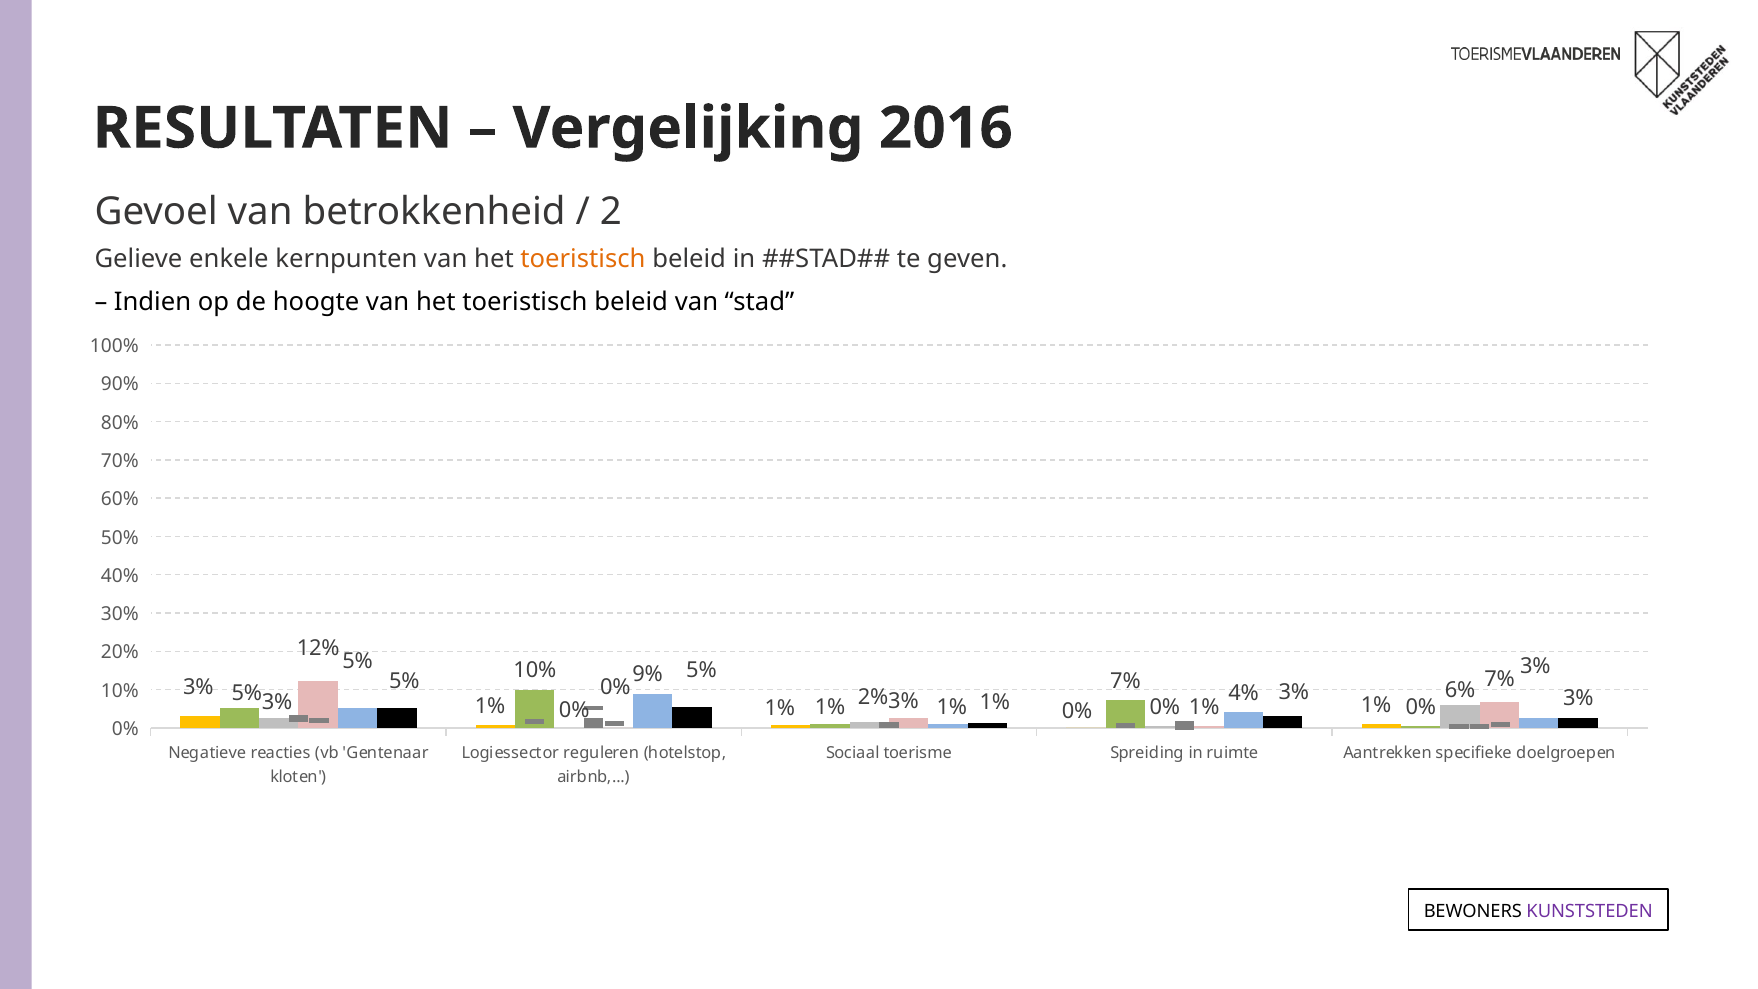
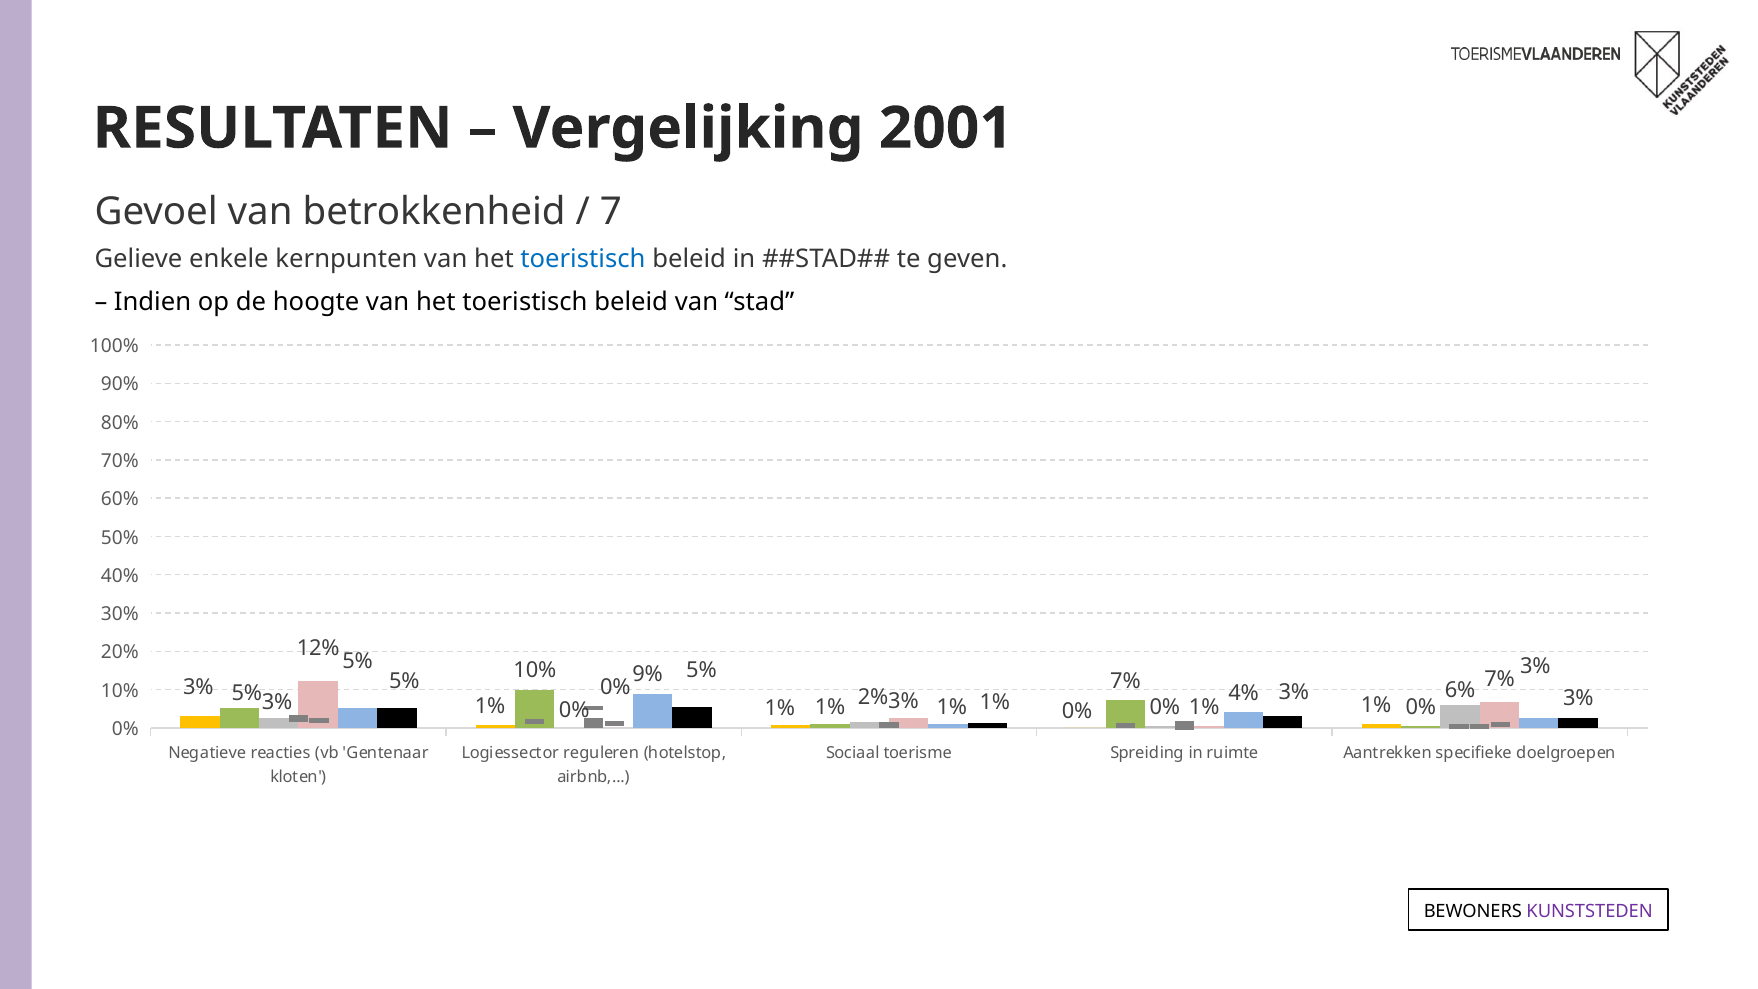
2016: 2016 -> 2001
2: 2 -> 7
toeristisch at (583, 259) colour: orange -> blue
